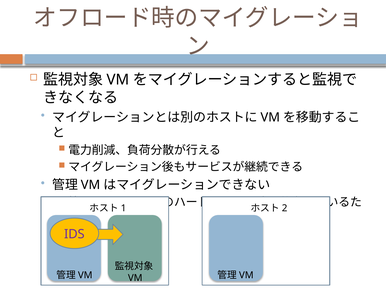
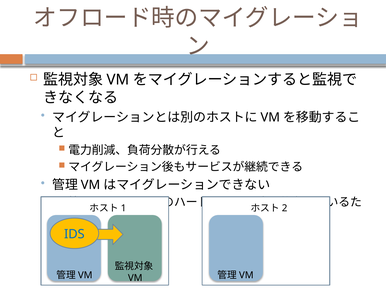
IDS colour: purple -> blue
